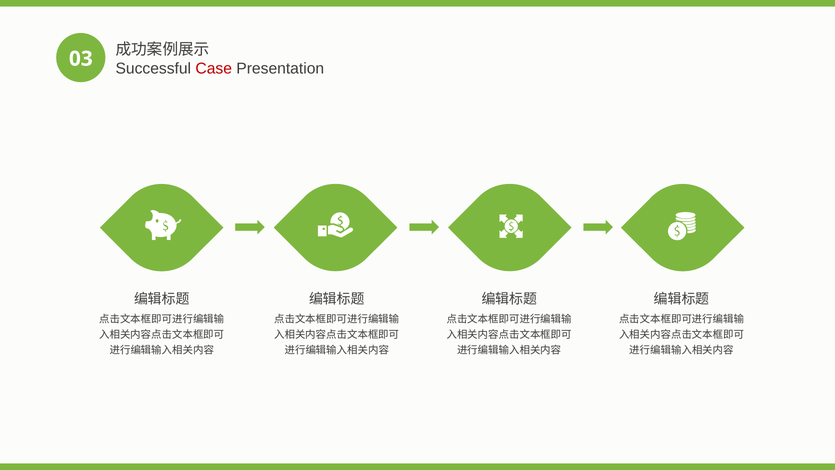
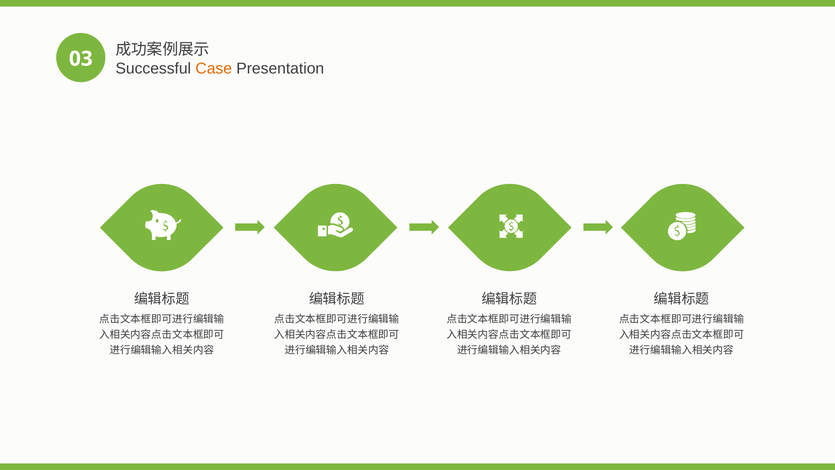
Case colour: red -> orange
